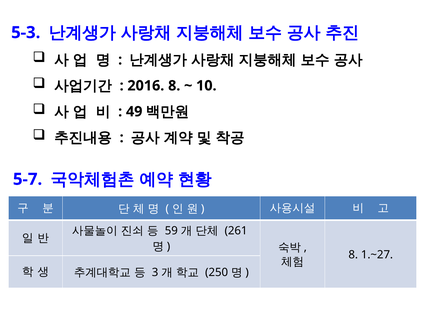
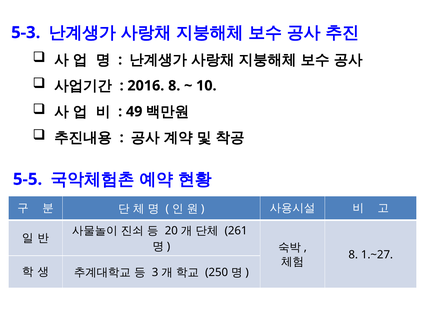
5-7: 5-7 -> 5-5
59: 59 -> 20
